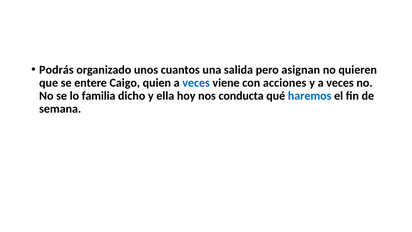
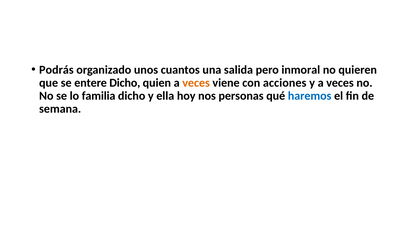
asignan: asignan -> inmoral
entere Caigo: Caigo -> Dicho
veces at (196, 83) colour: blue -> orange
conducta: conducta -> personas
